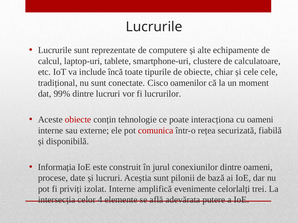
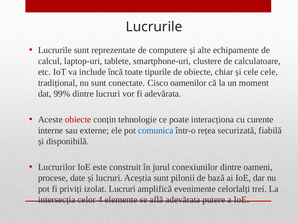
fi lucrurilor: lucrurilor -> adevărata
cu oameni: oameni -> curente
comunica colour: red -> blue
Informația: Informația -> Lucrurilor
izolat Interne: Interne -> Lucruri
